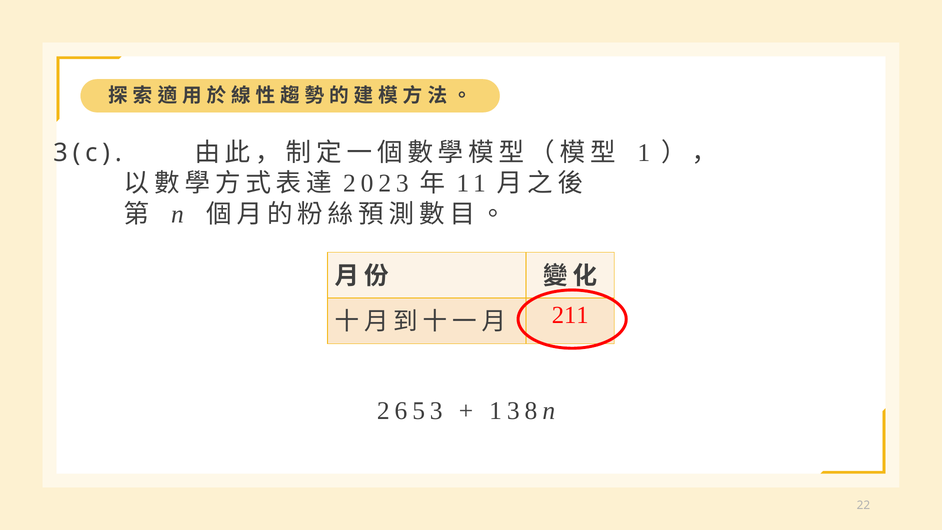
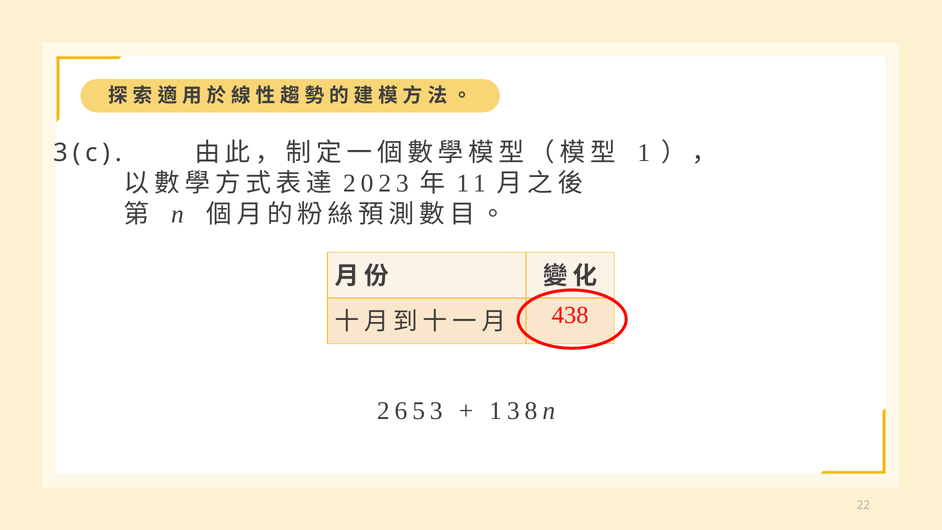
211: 211 -> 438
